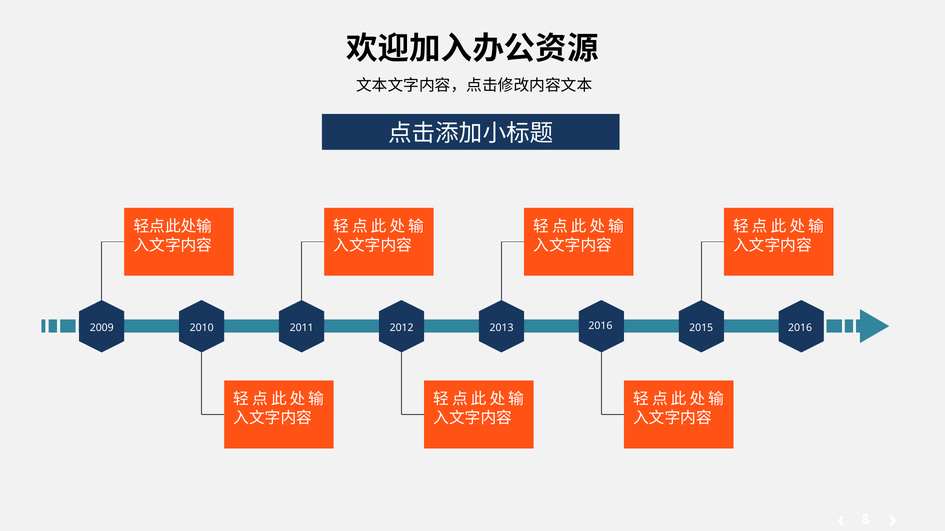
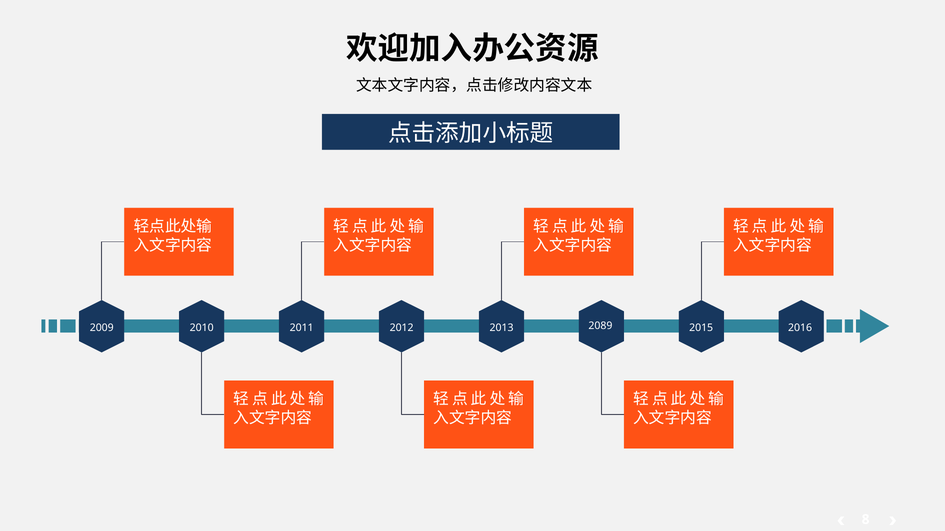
2016 at (600, 326): 2016 -> 2089
